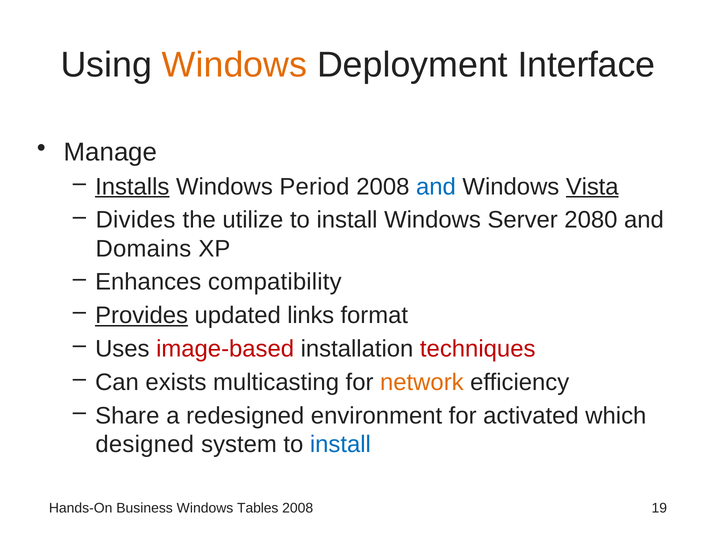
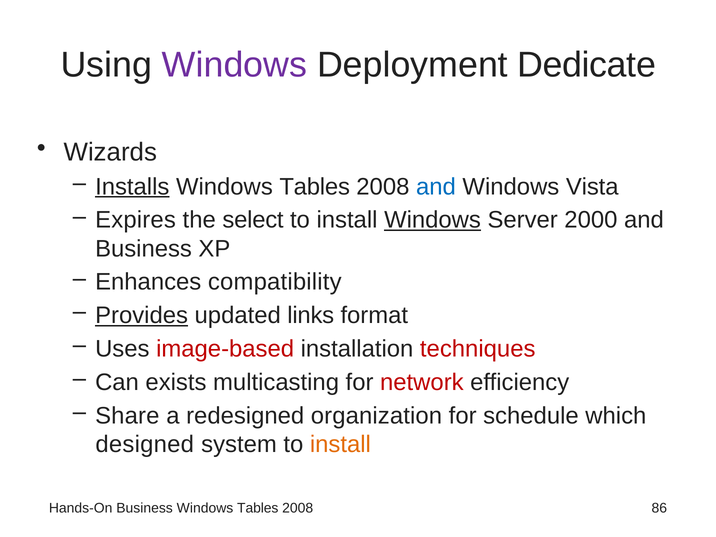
Windows at (235, 65) colour: orange -> purple
Interface: Interface -> Dedicate
Manage: Manage -> Wizards
Period at (314, 187): Period -> Tables
Vista underline: present -> none
Divides: Divides -> Expires
utilize: utilize -> select
Windows at (433, 220) underline: none -> present
2080: 2080 -> 2000
Domains at (143, 249): Domains -> Business
network colour: orange -> red
environment: environment -> organization
activated: activated -> schedule
install at (340, 444) colour: blue -> orange
19: 19 -> 86
